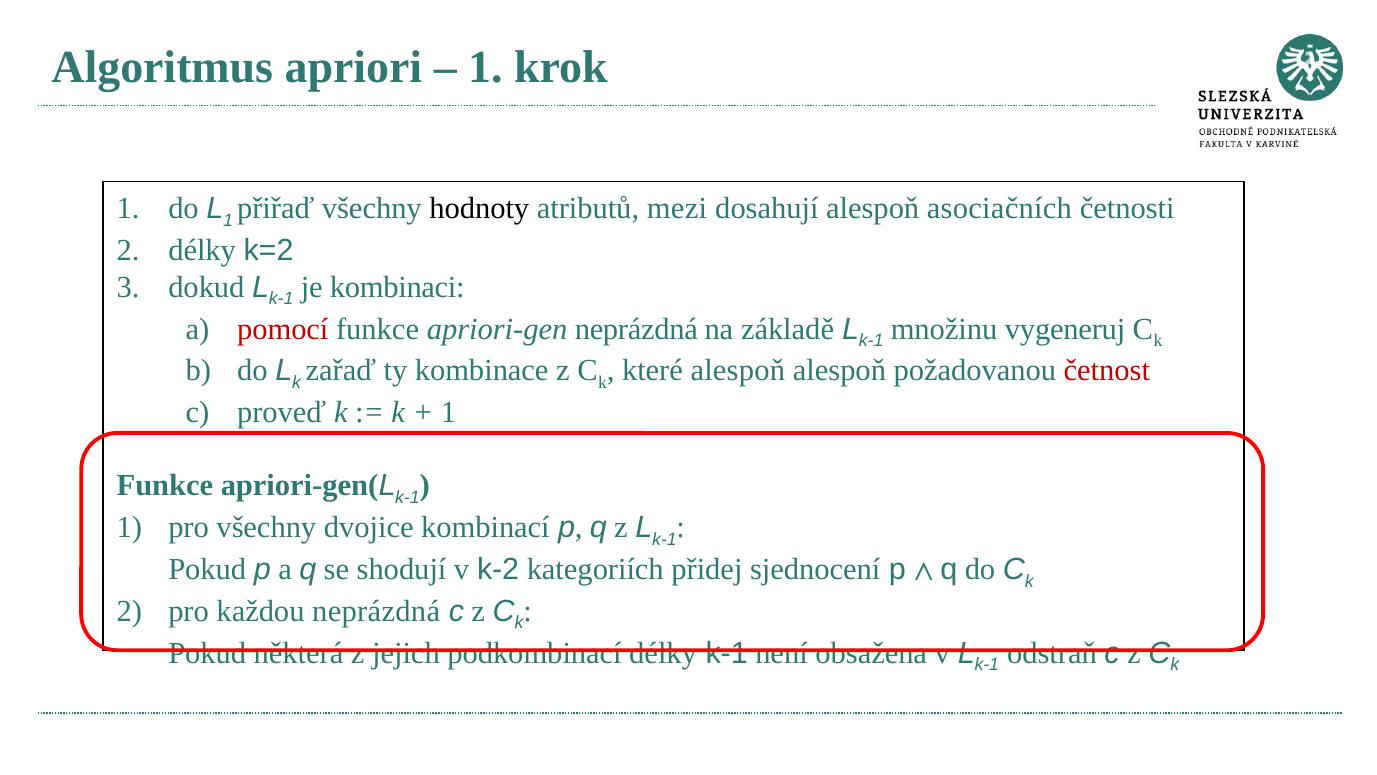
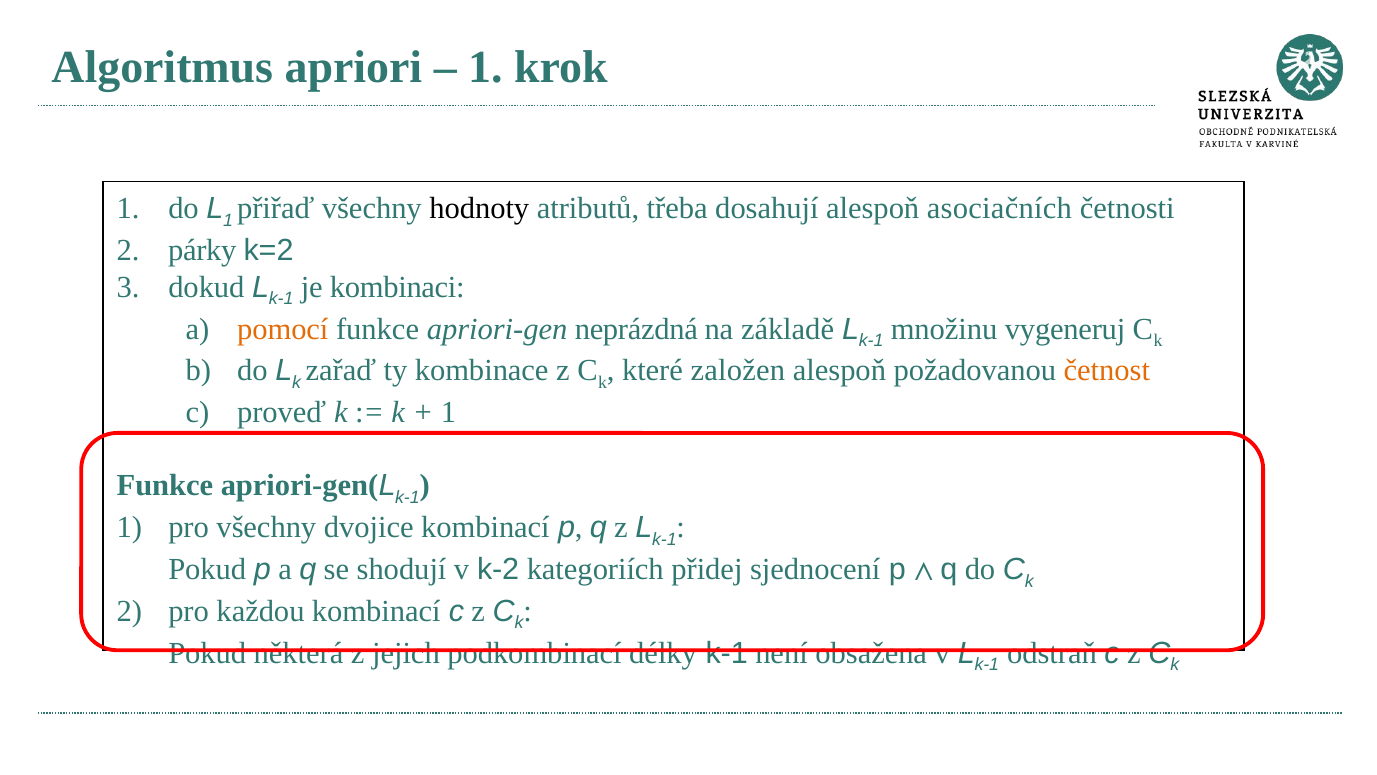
mezi: mezi -> třeba
délky at (202, 250): délky -> párky
pomocí colour: red -> orange
které alespoň: alespoň -> založen
četnost colour: red -> orange
každou neprázdná: neprázdná -> kombinací
